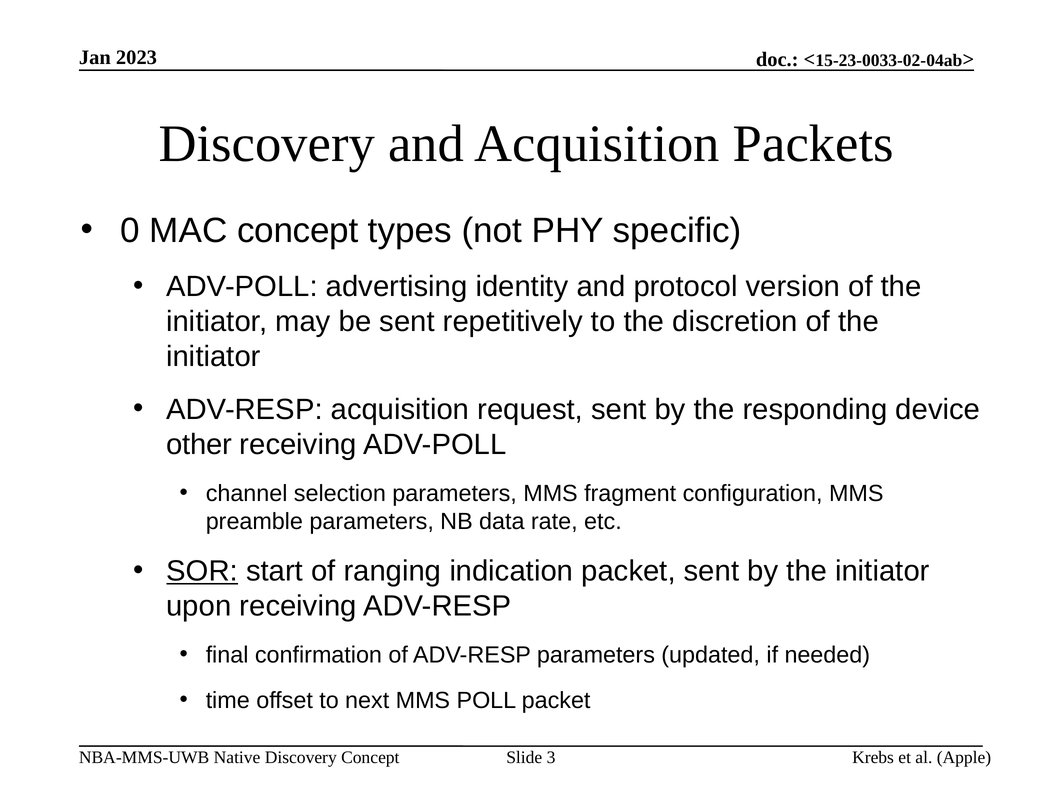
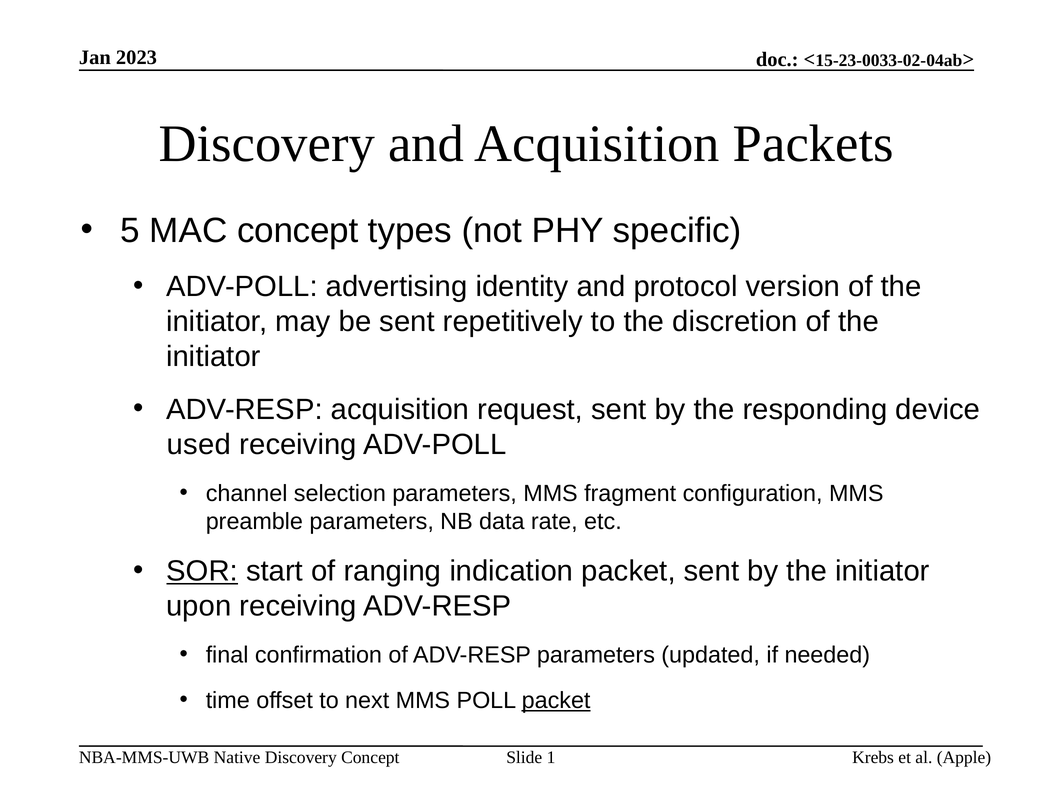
0: 0 -> 5
other: other -> used
packet at (556, 700) underline: none -> present
3: 3 -> 1
